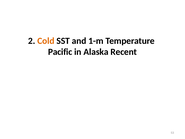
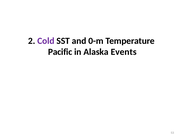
Cold colour: orange -> purple
1-m: 1-m -> 0-m
Recent: Recent -> Events
